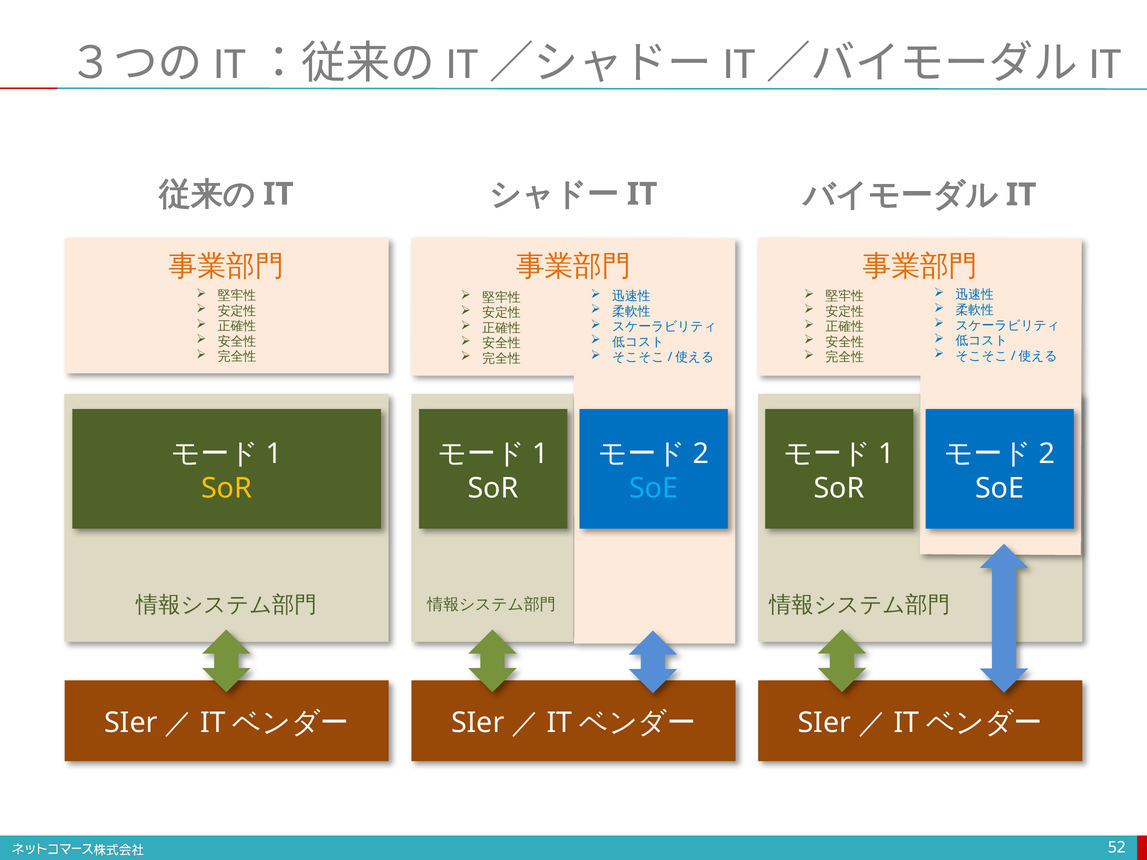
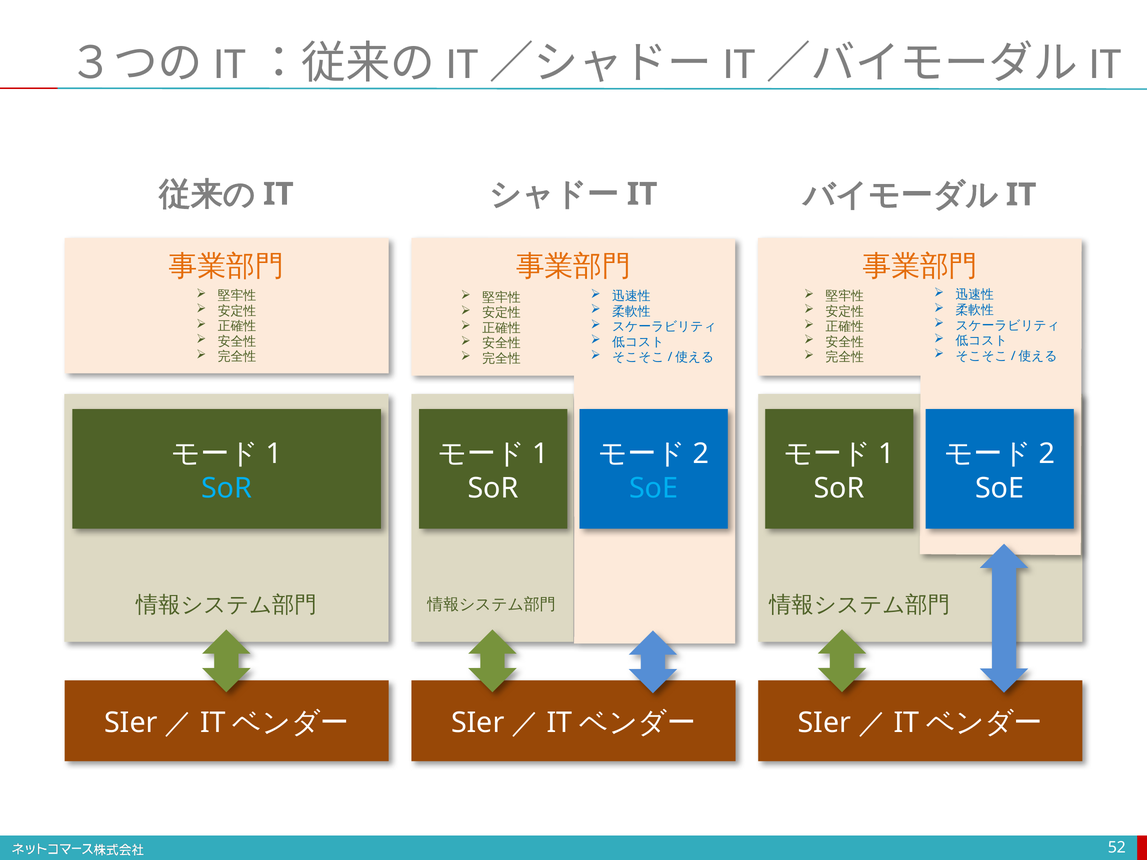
SoR at (227, 488) colour: yellow -> light blue
